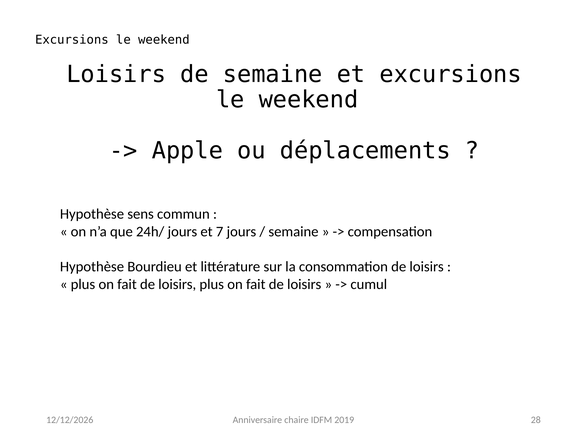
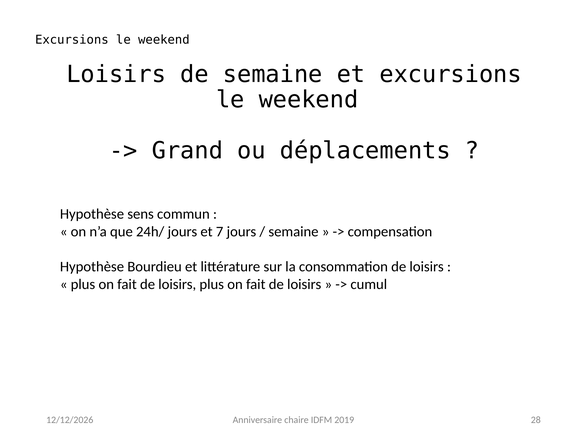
Apple: Apple -> Grand
